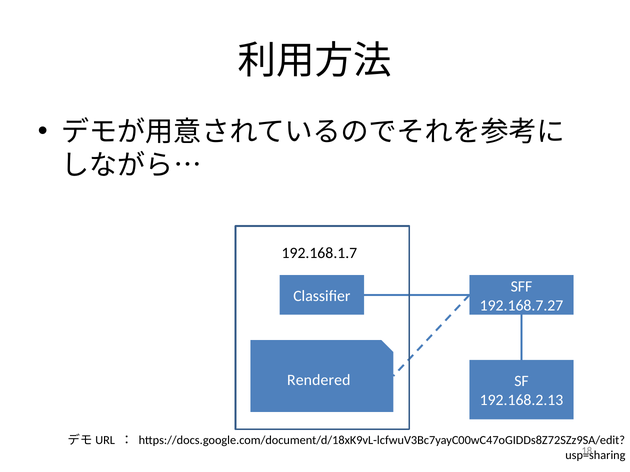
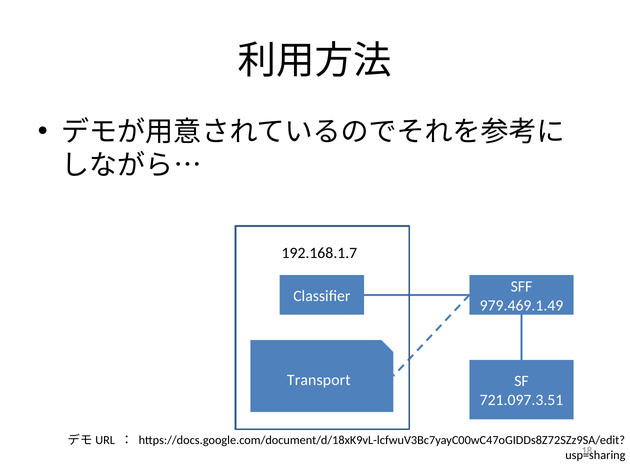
192.168.7.27: 192.168.7.27 -> 979.469.1.49
Rendered: Rendered -> Transport
192.168.2.13: 192.168.2.13 -> 721.097.3.51
